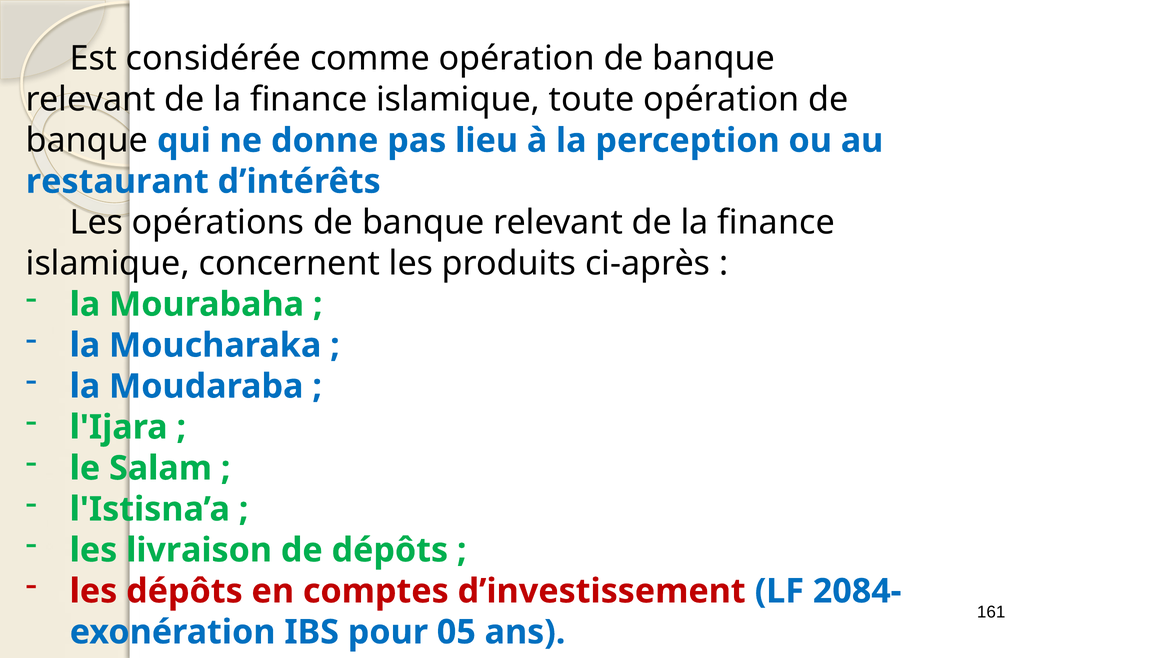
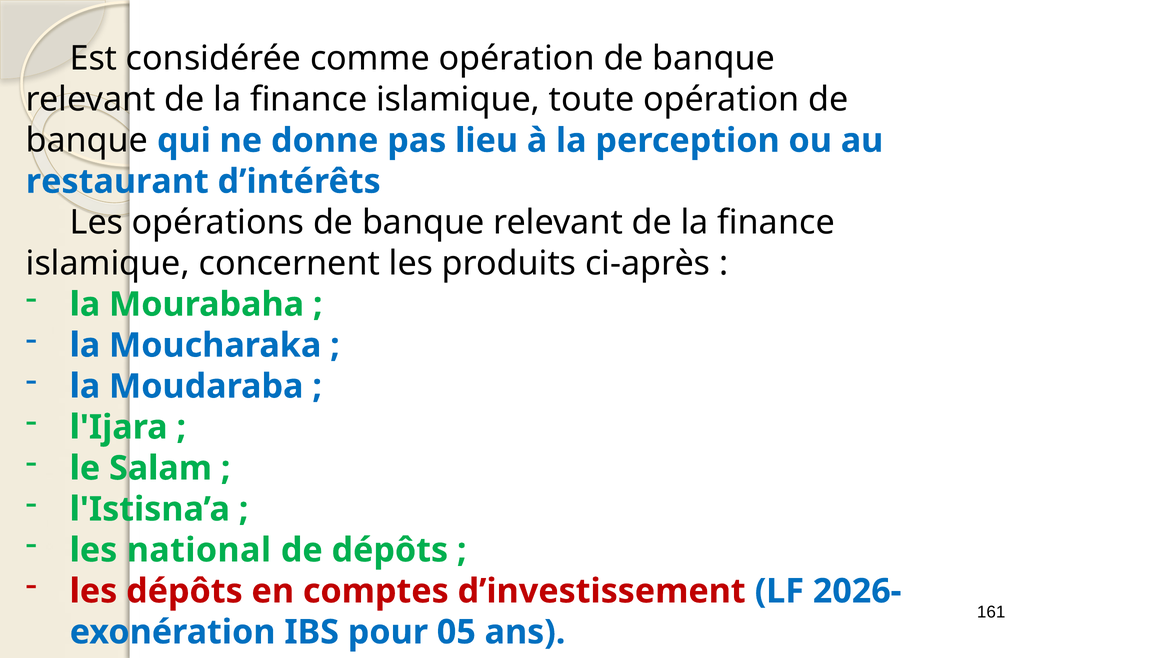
livraison: livraison -> national
2084-: 2084- -> 2026-
